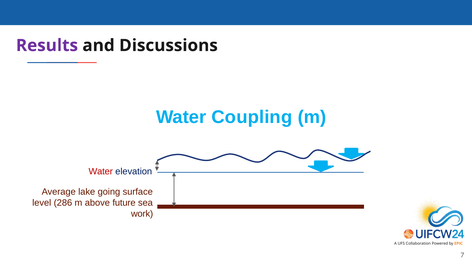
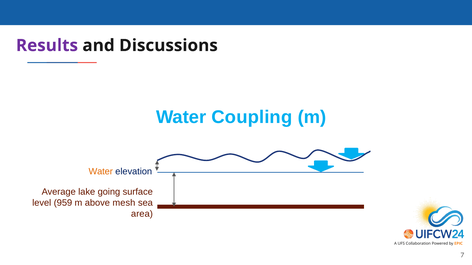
Water at (101, 172) colour: red -> orange
286: 286 -> 959
future: future -> mesh
work: work -> area
